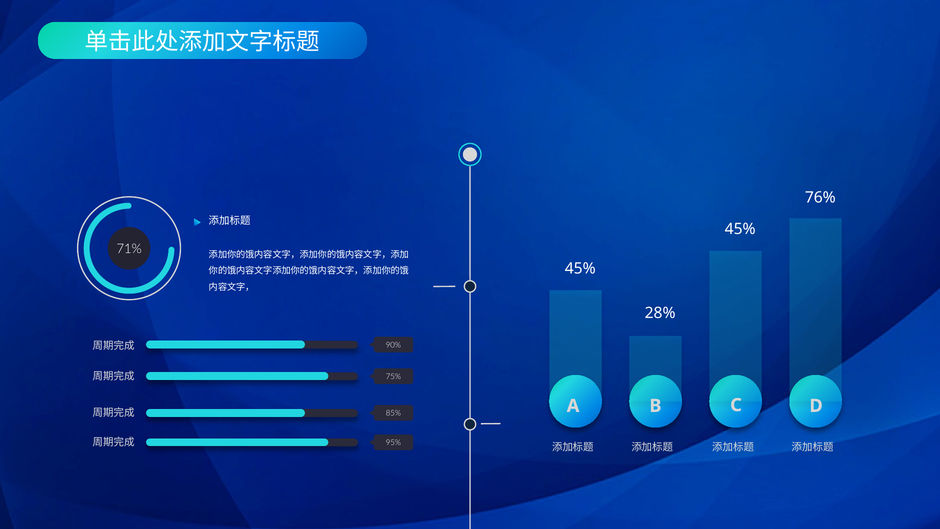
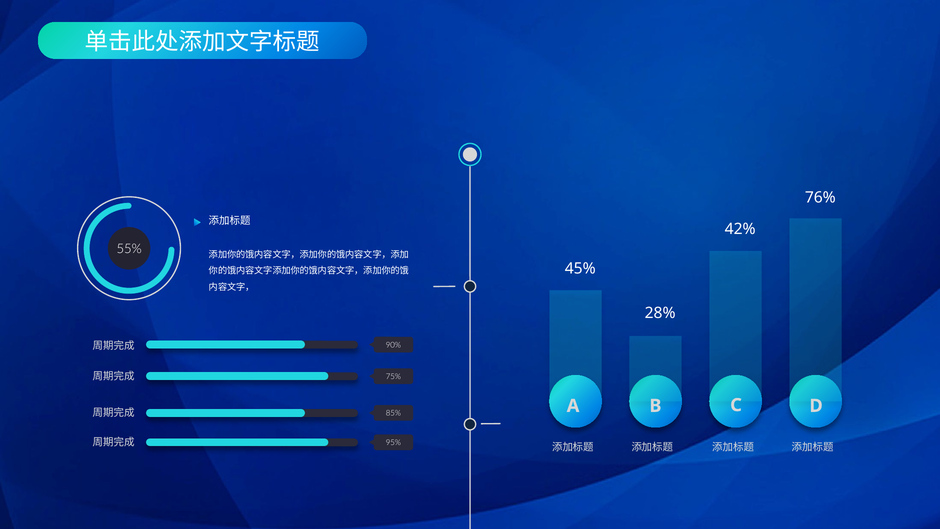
45% at (740, 229): 45% -> 42%
71%: 71% -> 55%
